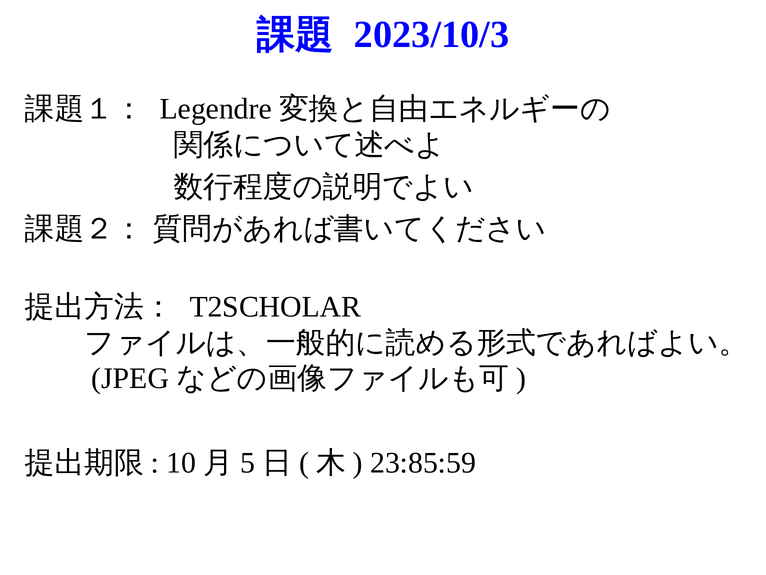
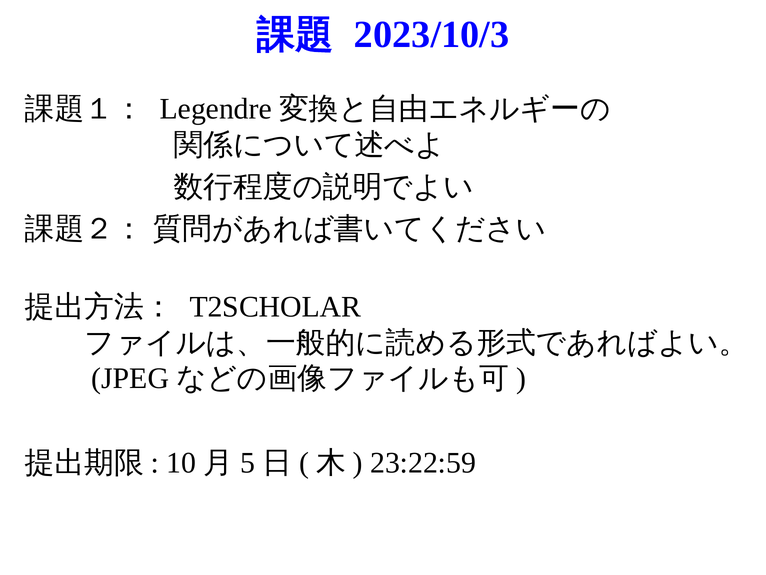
23:85:59: 23:85:59 -> 23:22:59
